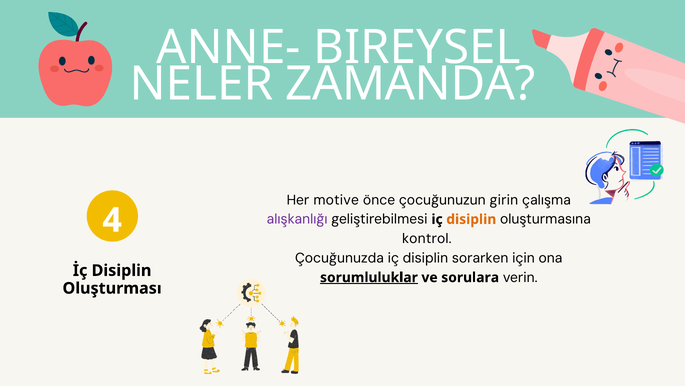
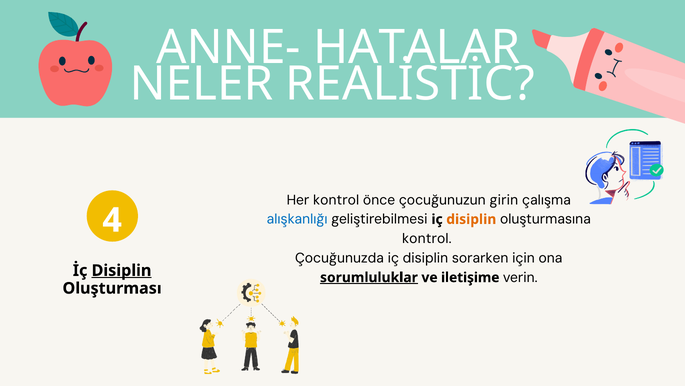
BIREYSEL: BIREYSEL -> HATALAR
ZAMANDA: ZAMANDA -> REALİSTİC
Her motive: motive -> kontrol
alışkanlığı colour: purple -> blue
Disiplin at (121, 270) underline: none -> present
sorulara: sorulara -> iletişime
